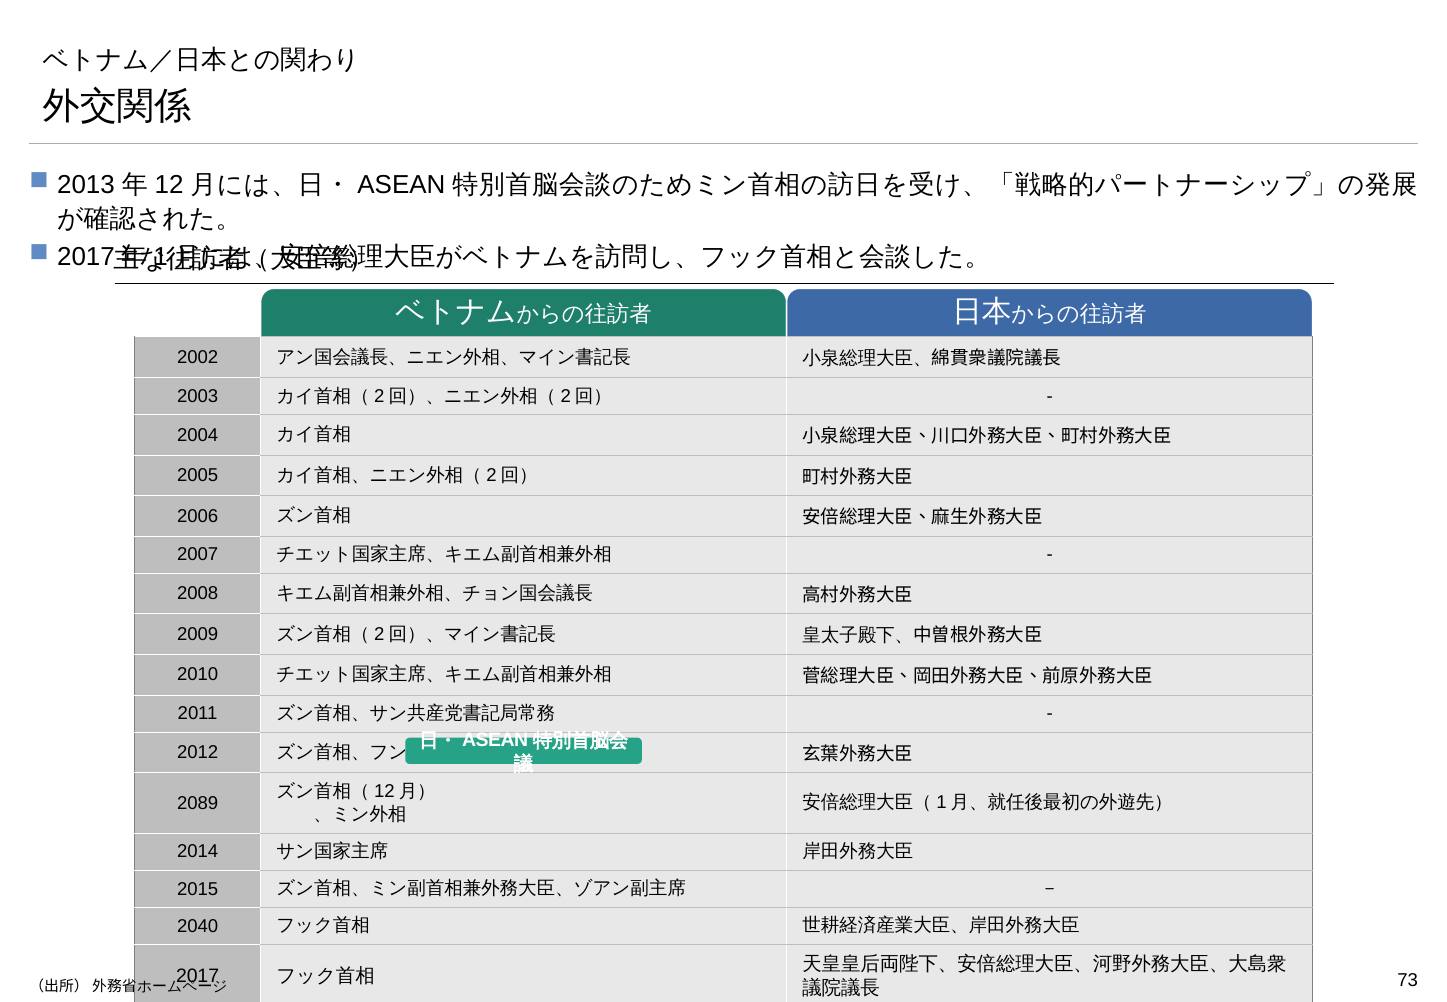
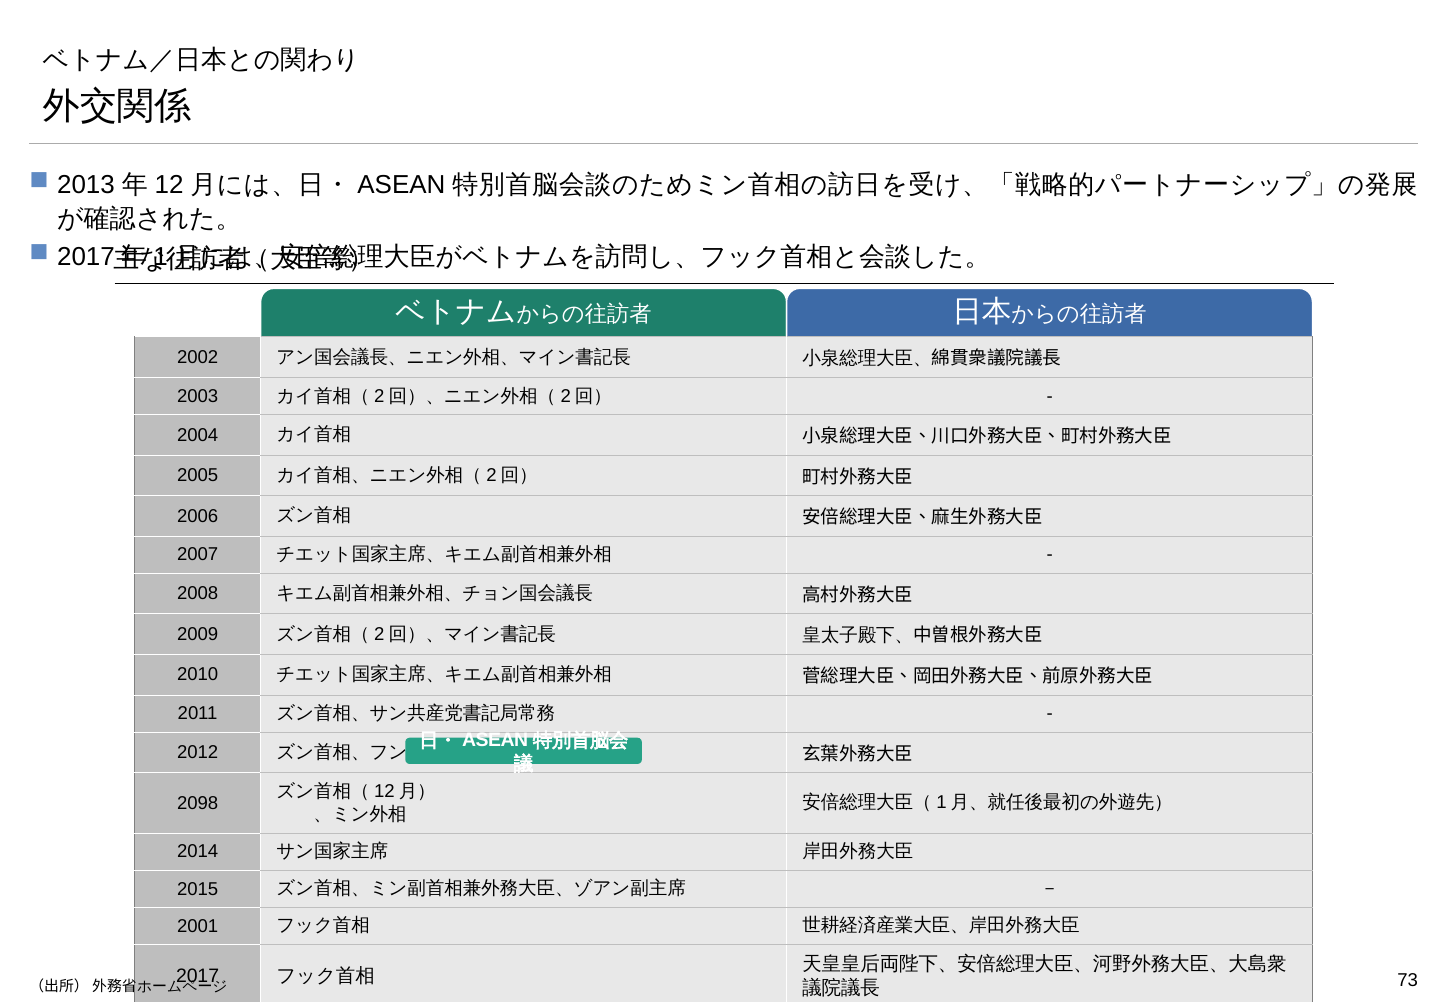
2089: 2089 -> 2098
2040: 2040 -> 2001
